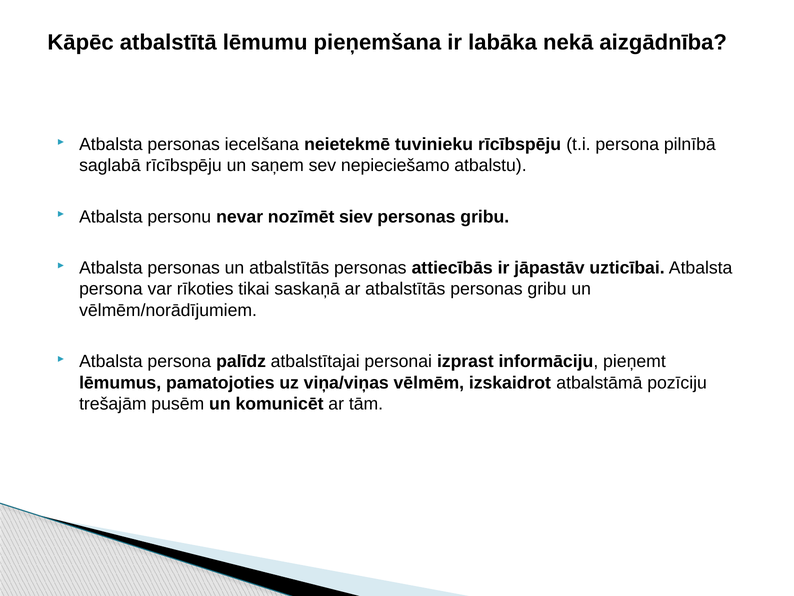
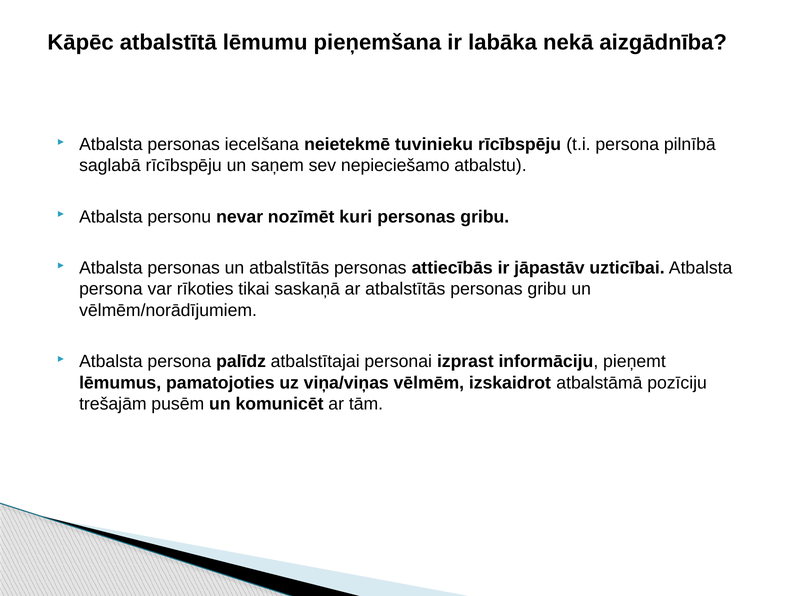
siev: siev -> kuri
